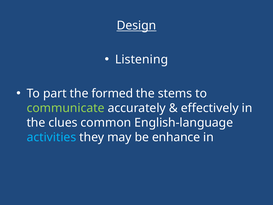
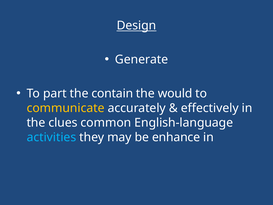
Listening: Listening -> Generate
formed: formed -> contain
stems: stems -> would
communicate colour: light green -> yellow
